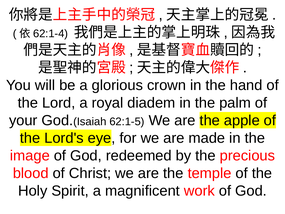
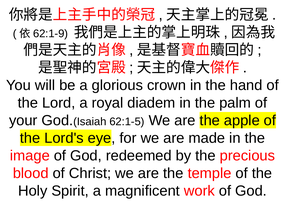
62:1-4: 62:1-4 -> 62:1-9
